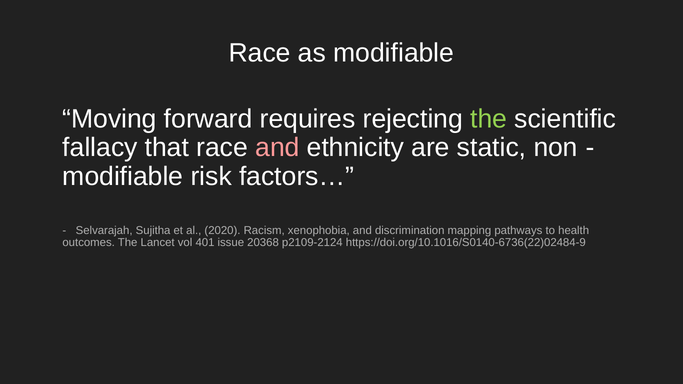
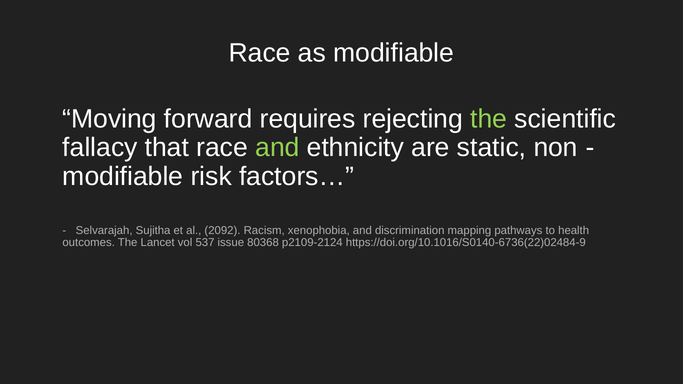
and at (277, 148) colour: pink -> light green
2020: 2020 -> 2092
401: 401 -> 537
20368: 20368 -> 80368
